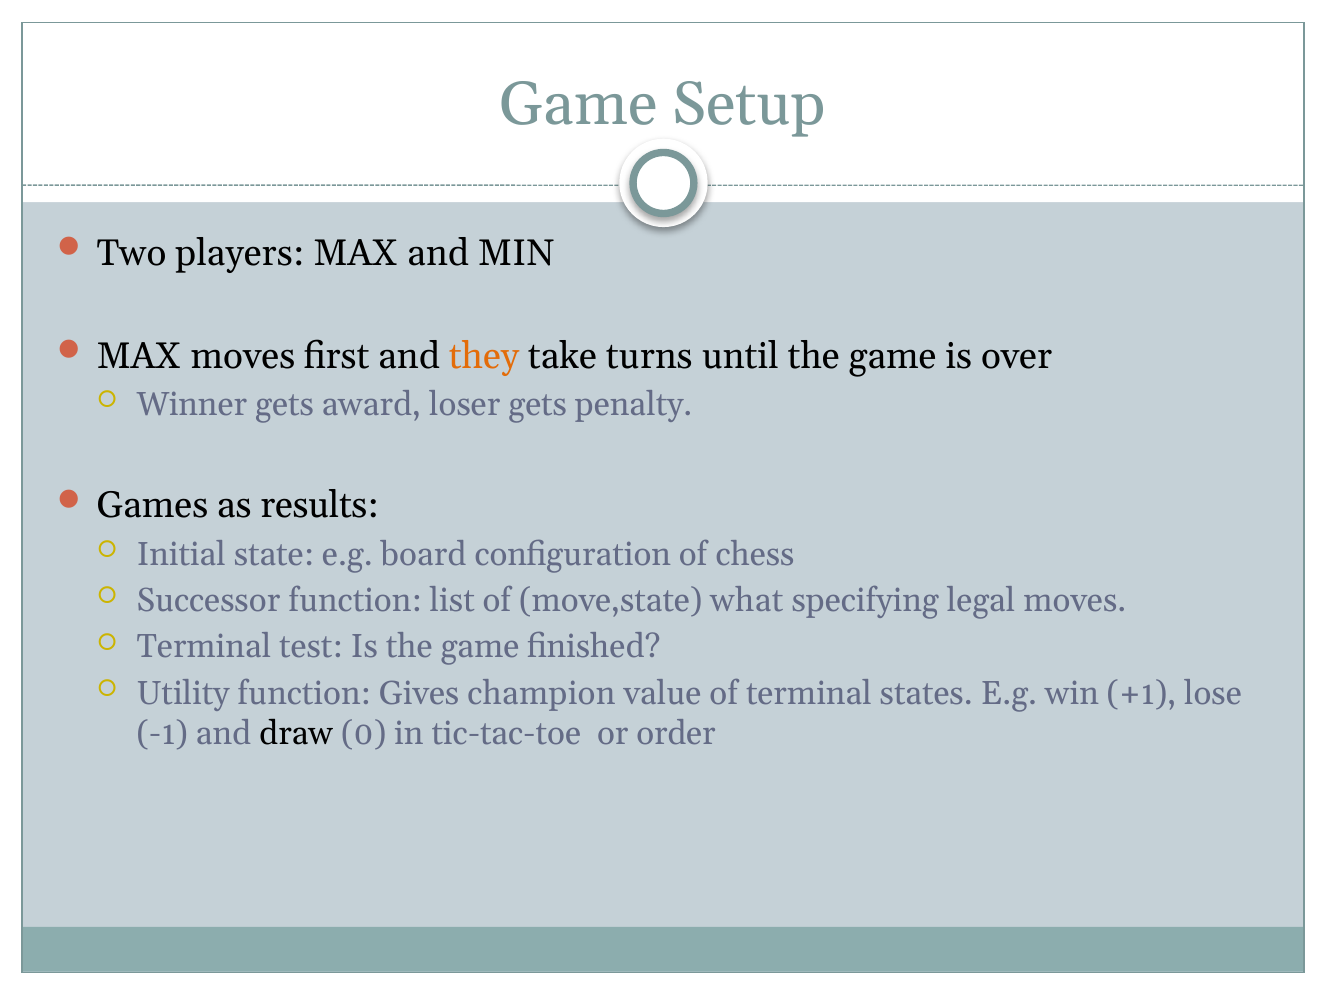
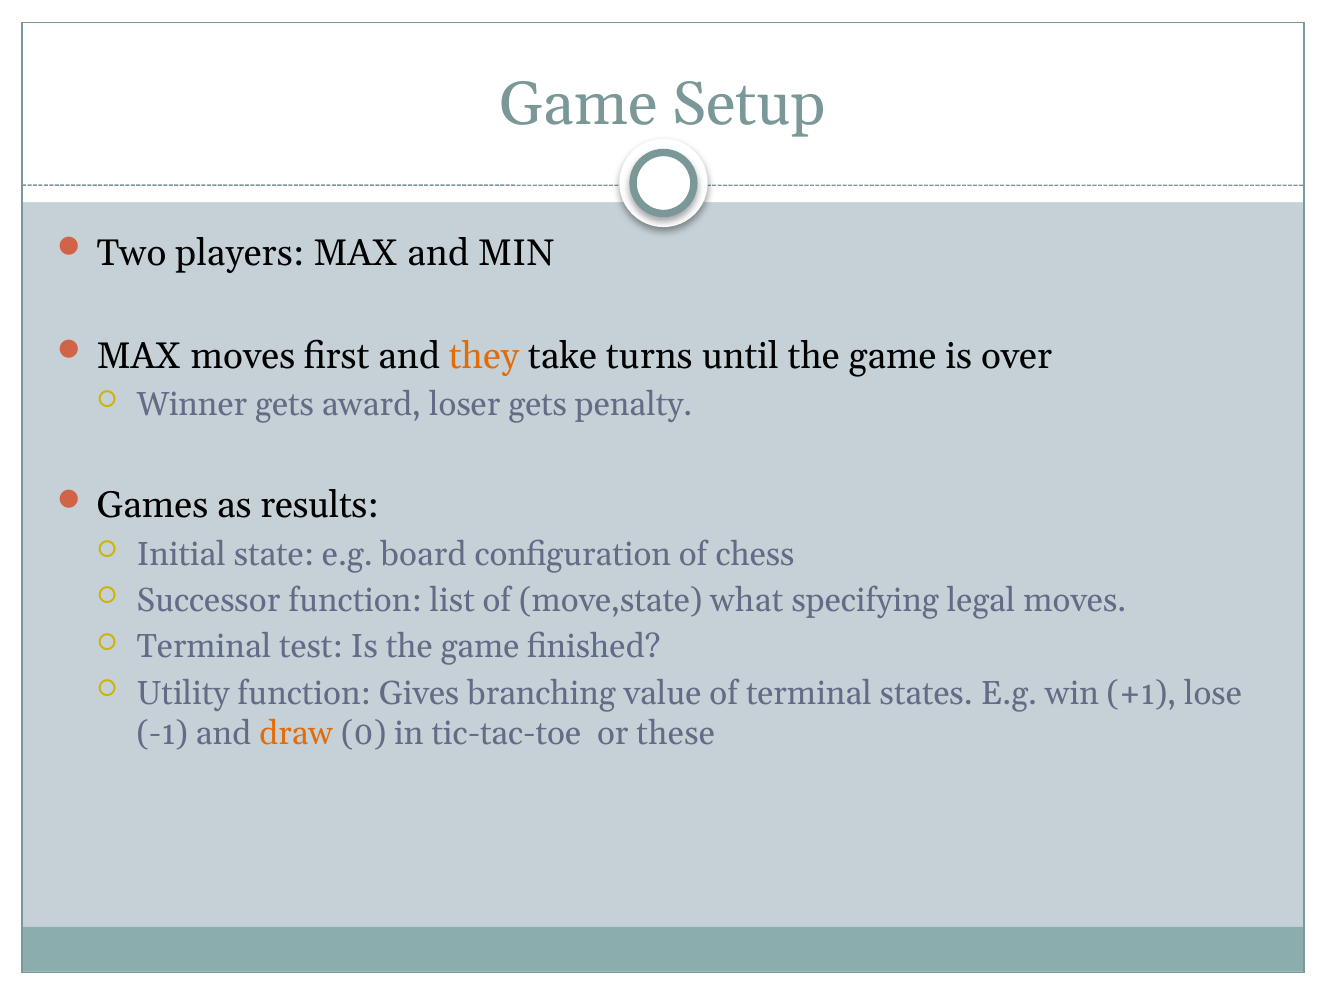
champion: champion -> branching
draw colour: black -> orange
order: order -> these
